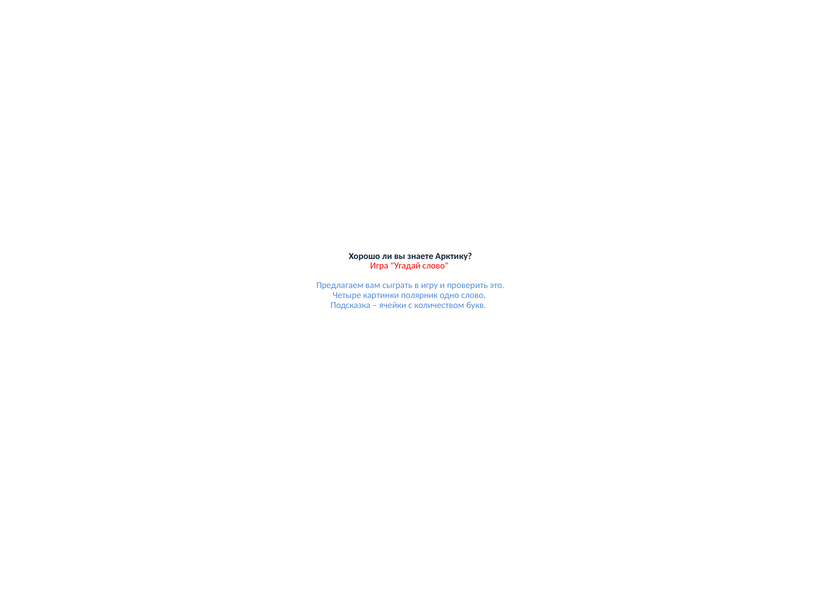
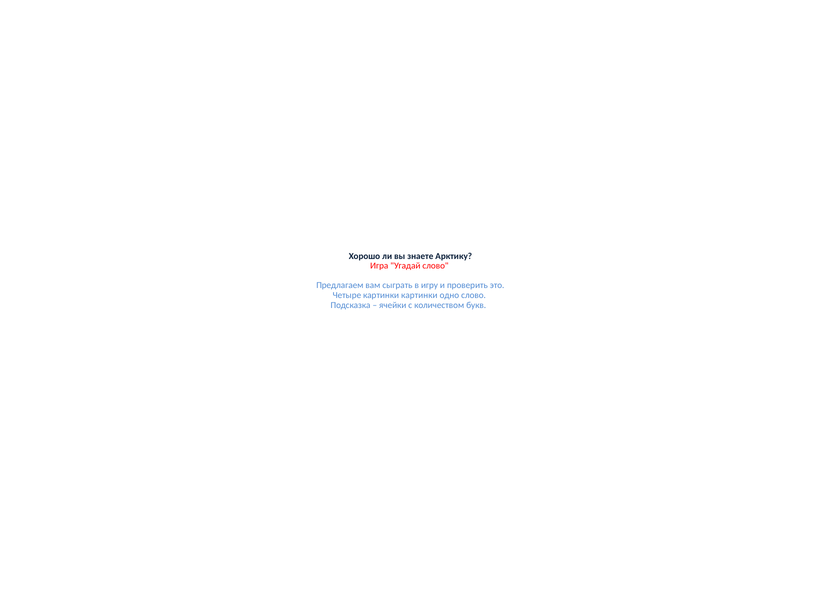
картинки полярник: полярник -> картинки
